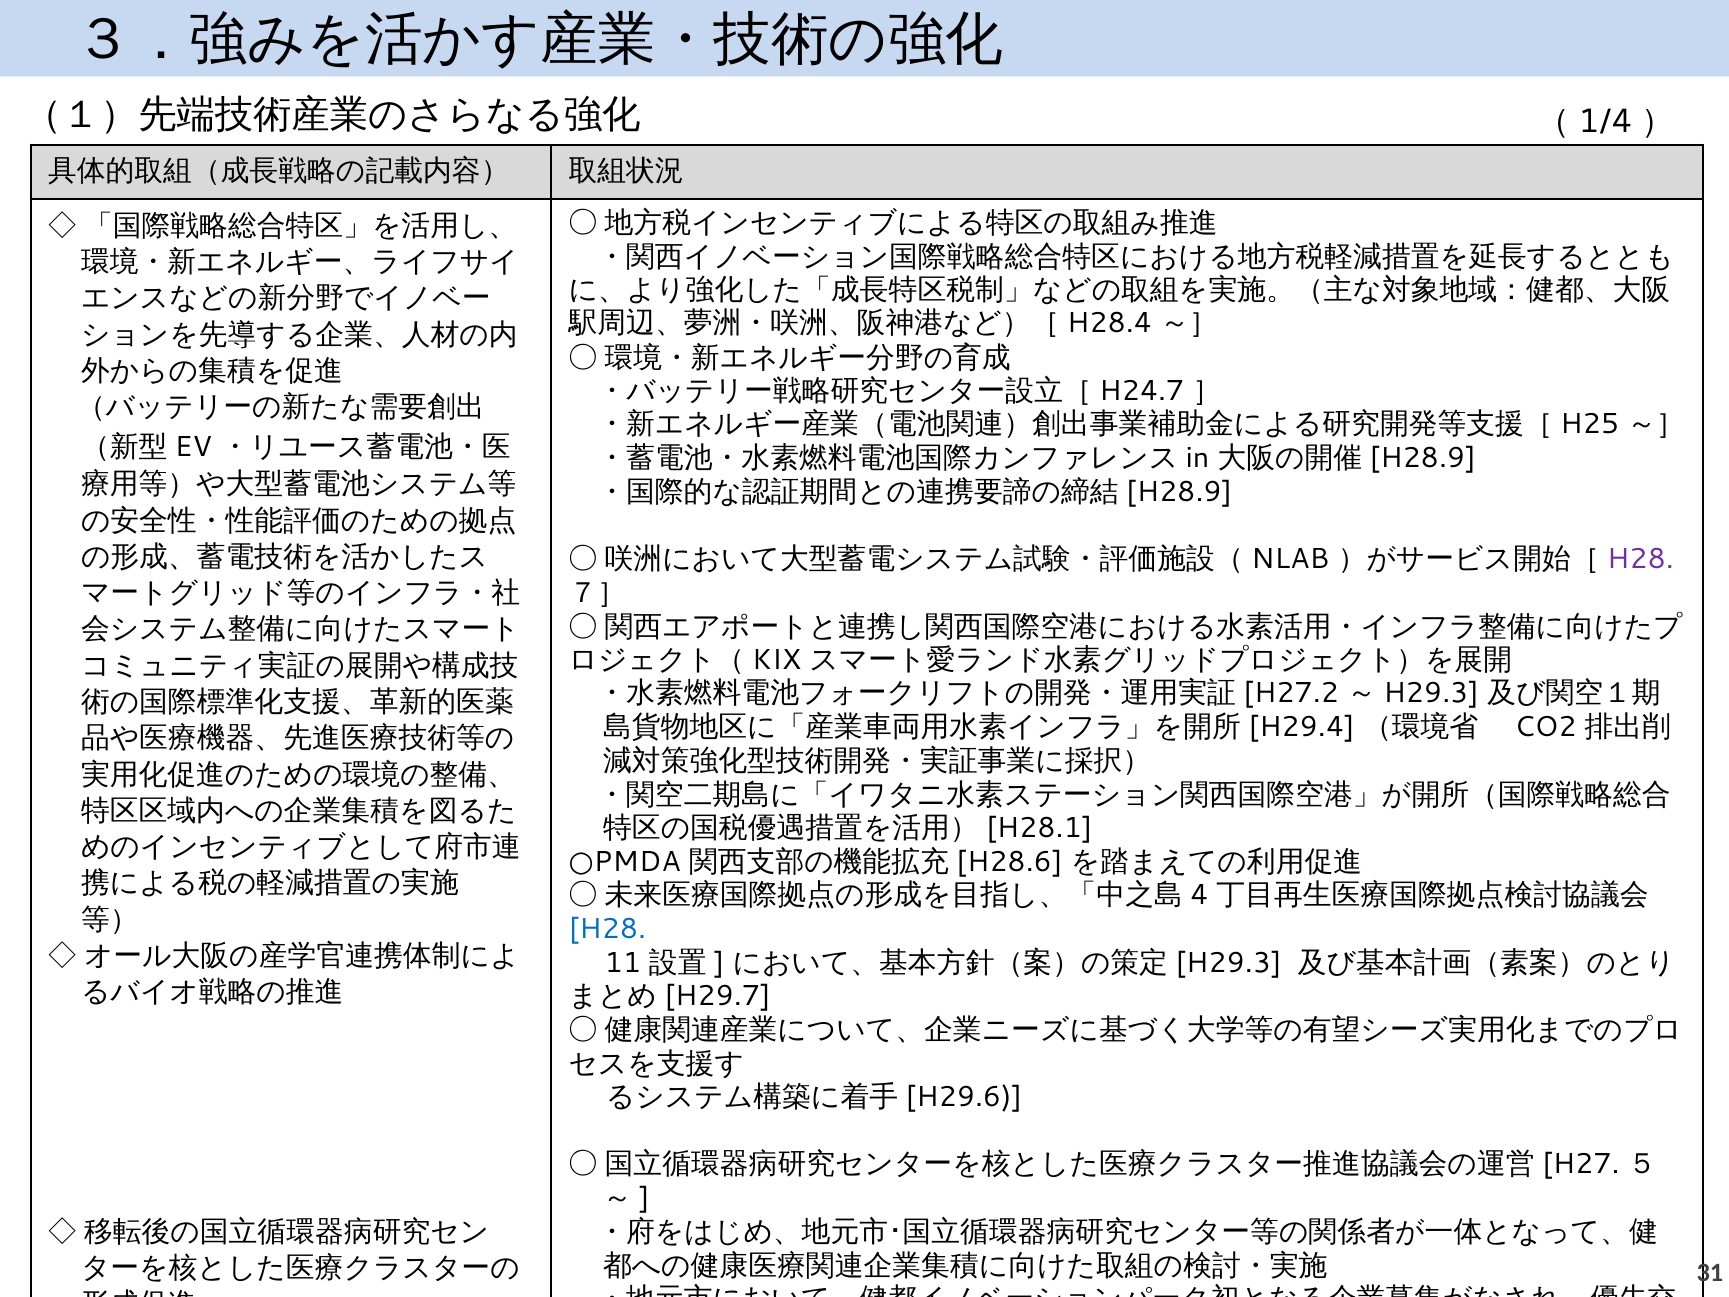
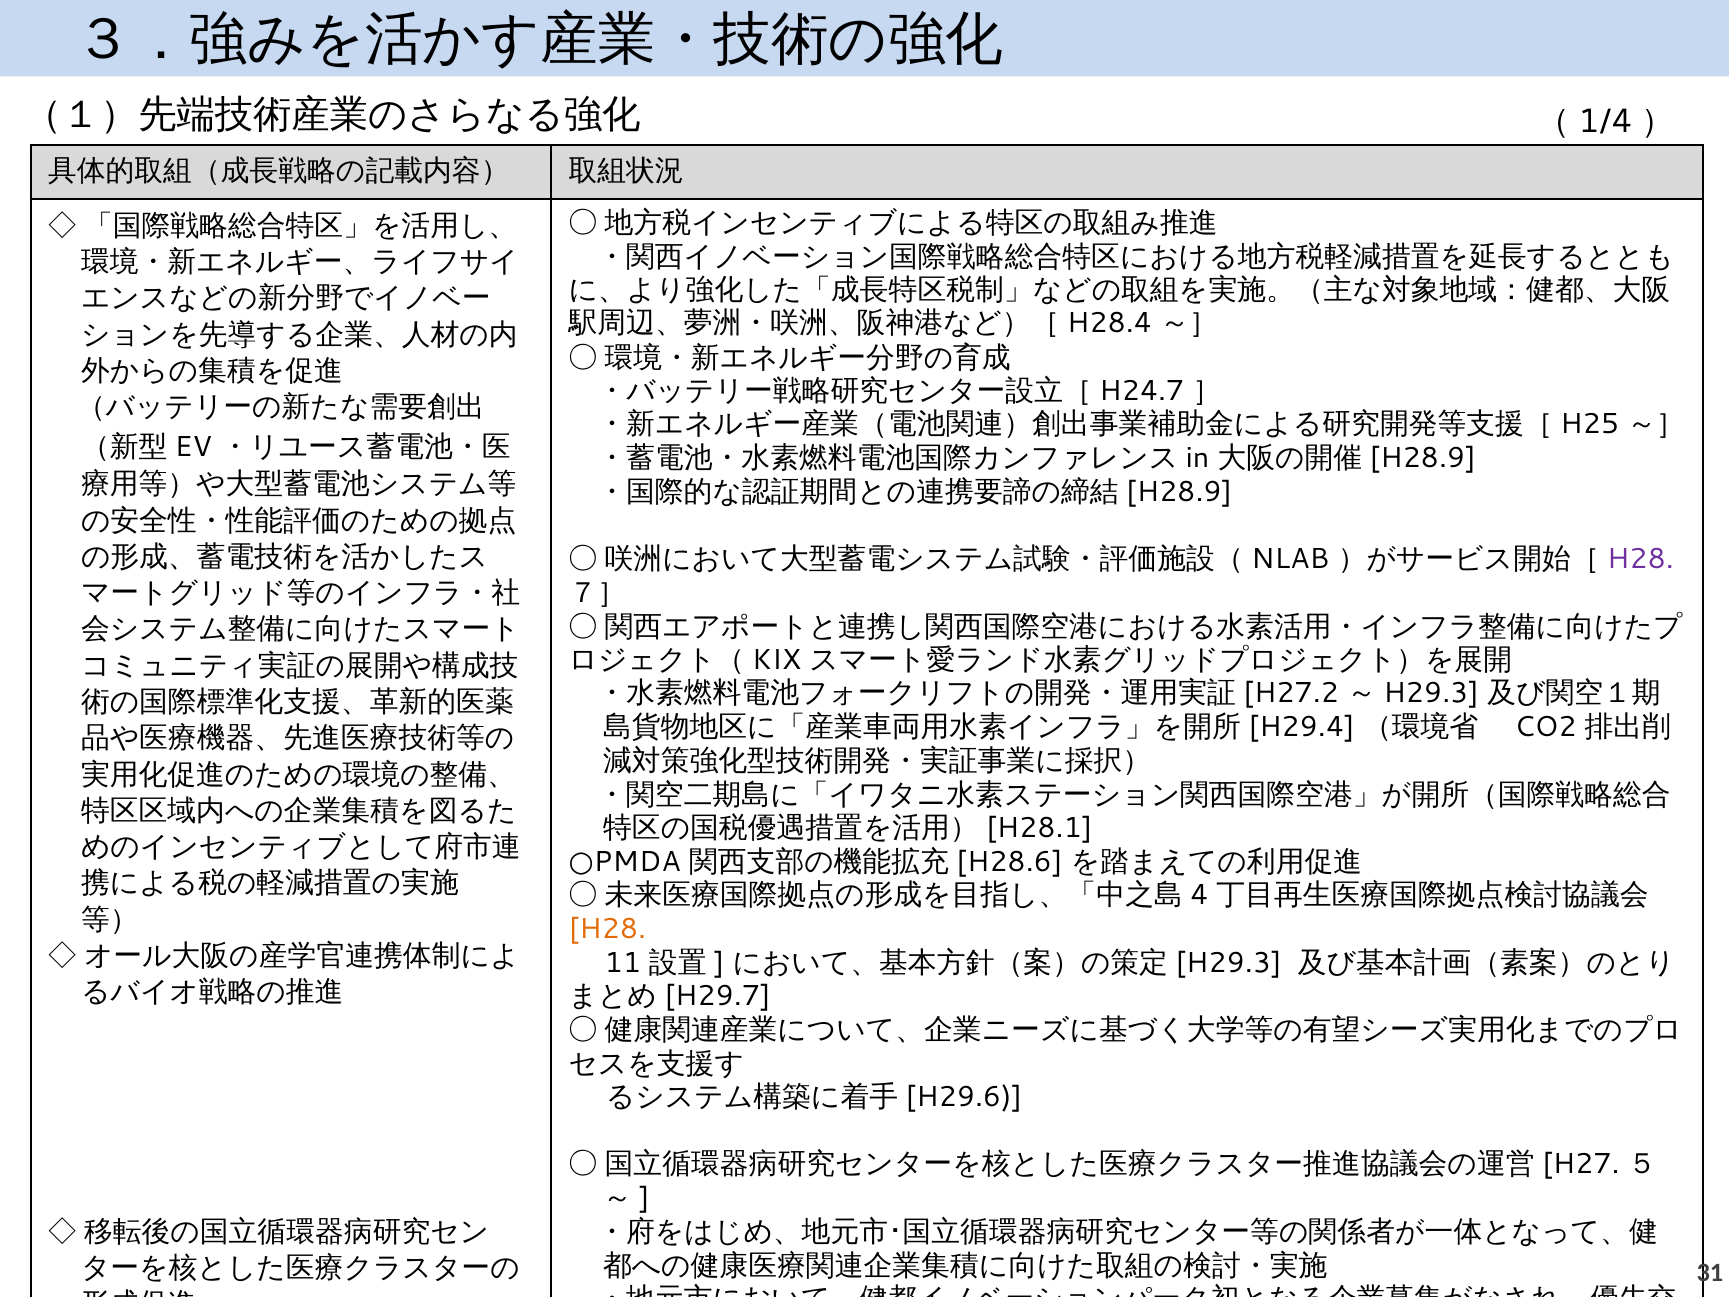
H28 at (607, 929) colour: blue -> orange
